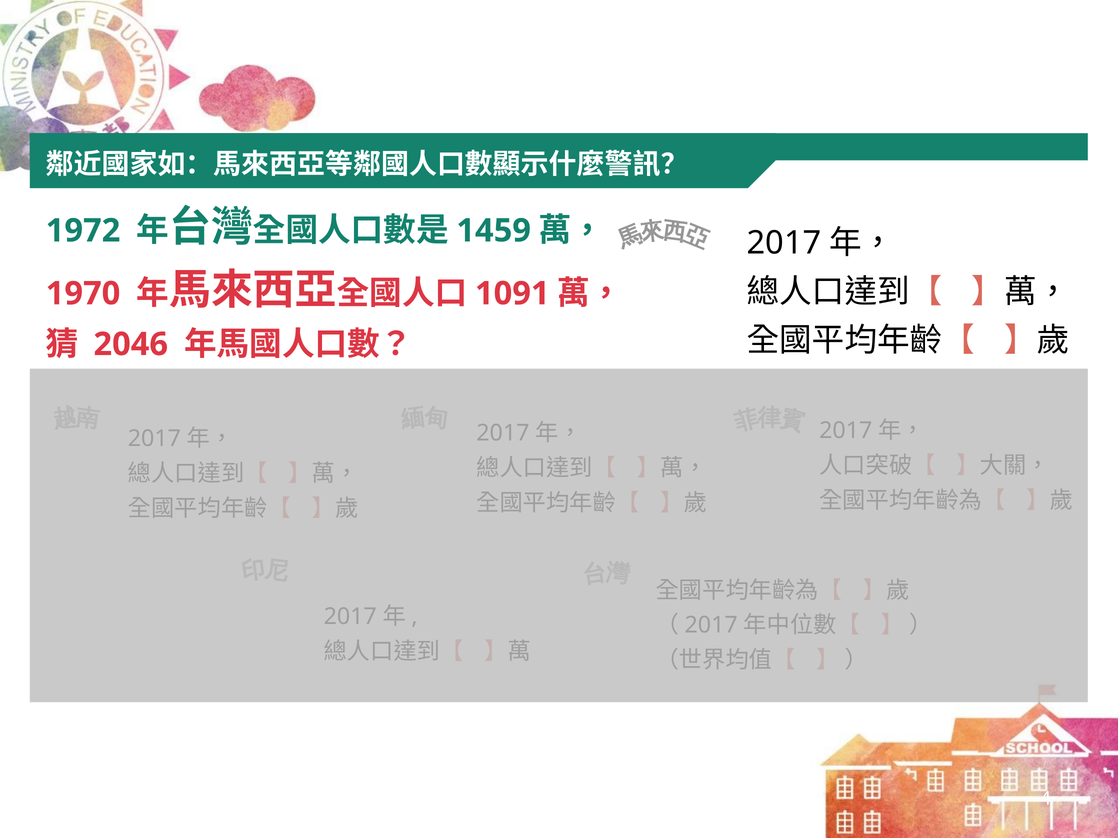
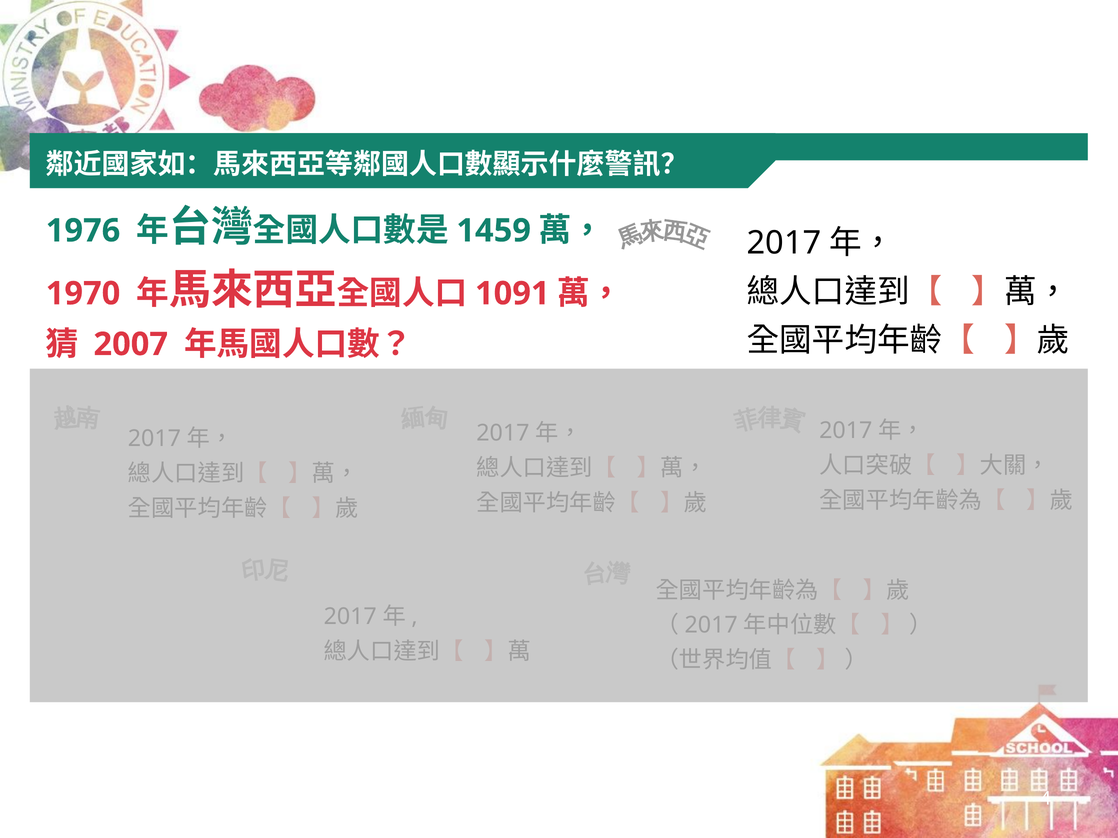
1972: 1972 -> 1976
2046: 2046 -> 2007
